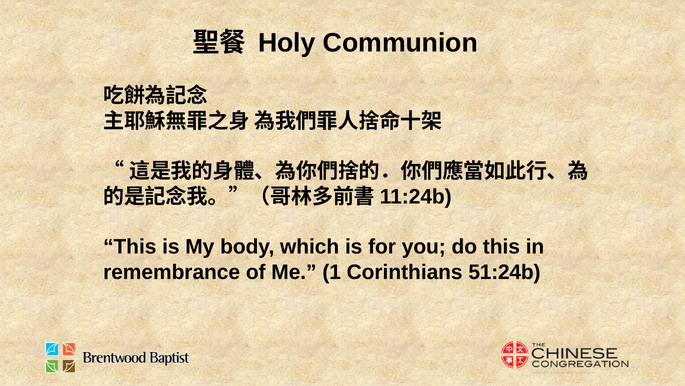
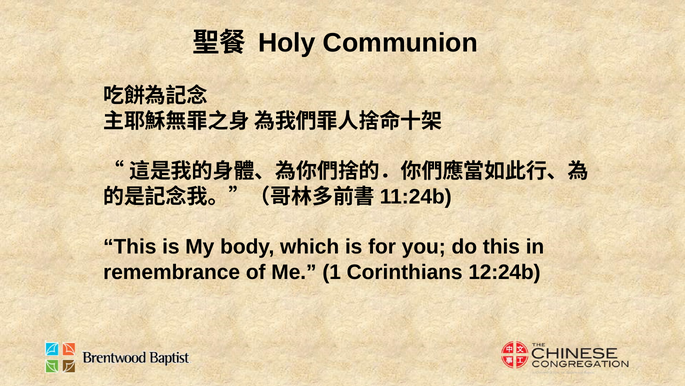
51:24b: 51:24b -> 12:24b
